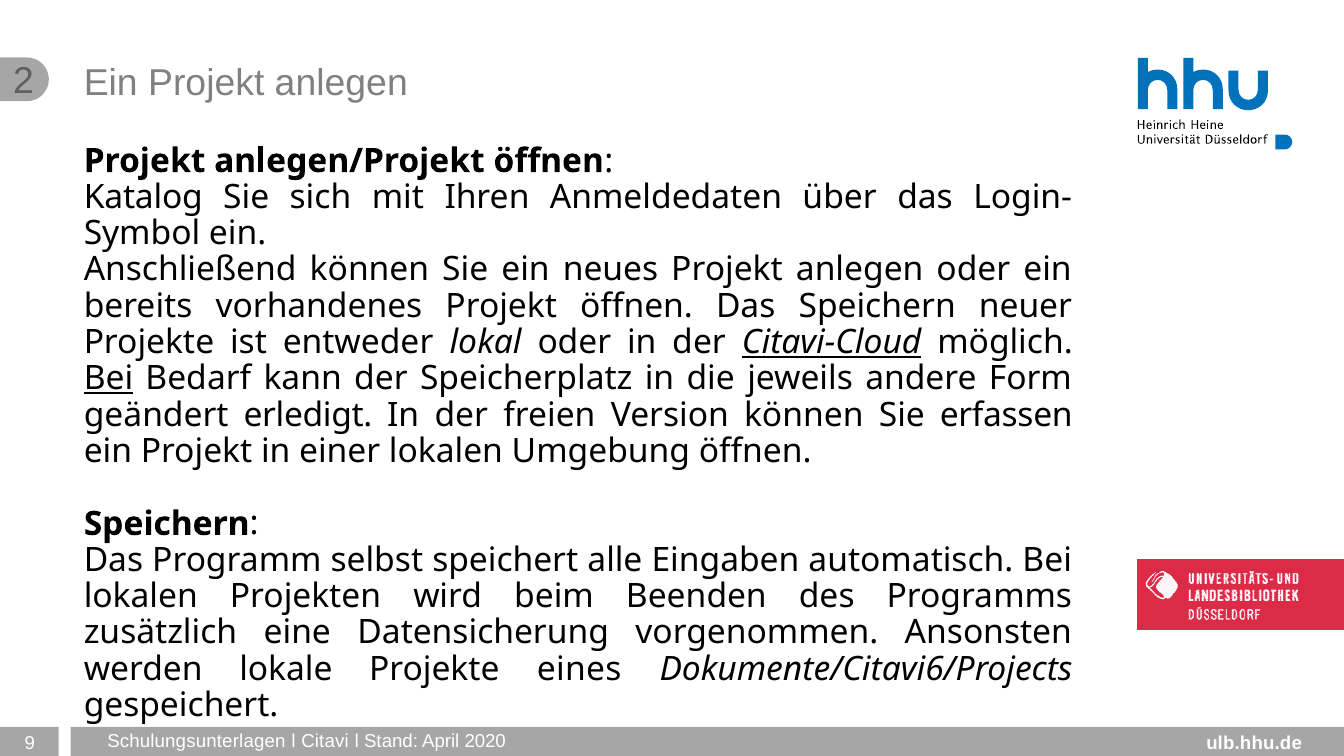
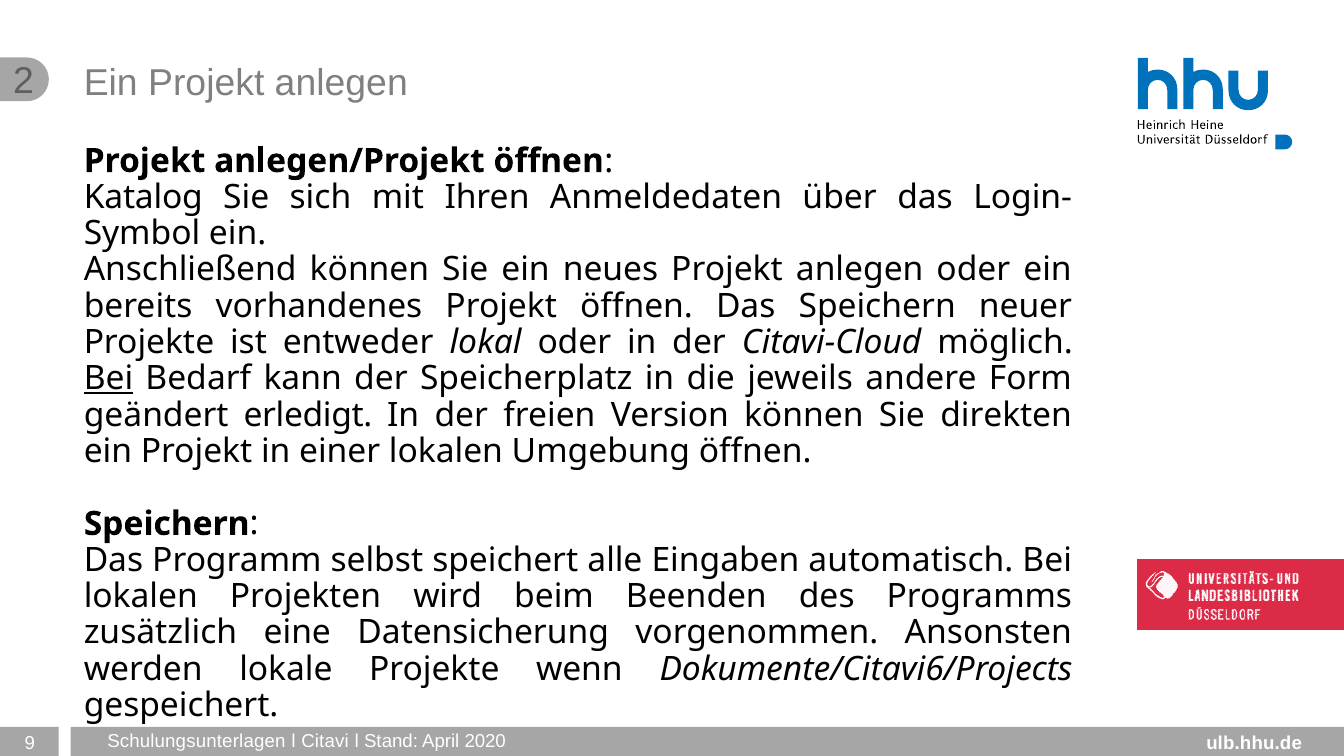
Citavi-Cloud underline: present -> none
erfassen: erfassen -> direkten
eines: eines -> wenn
